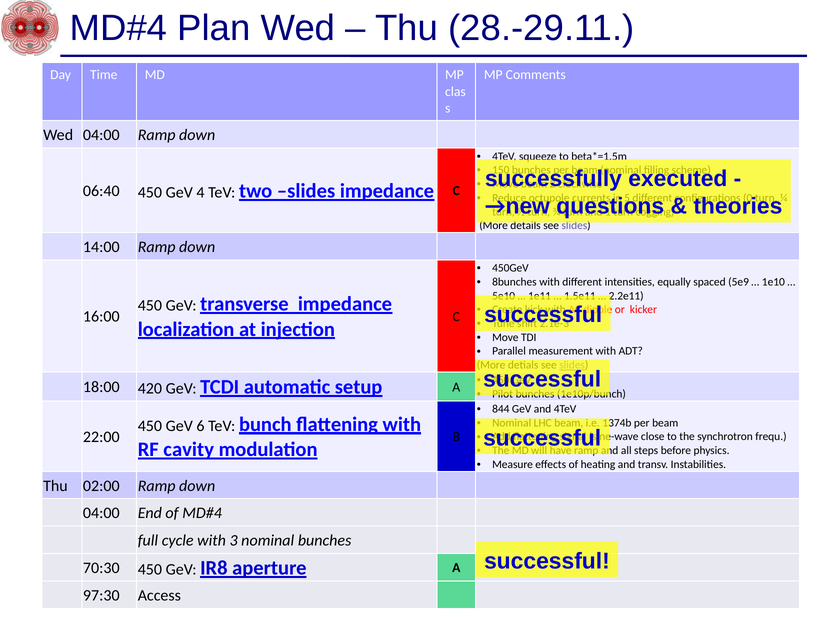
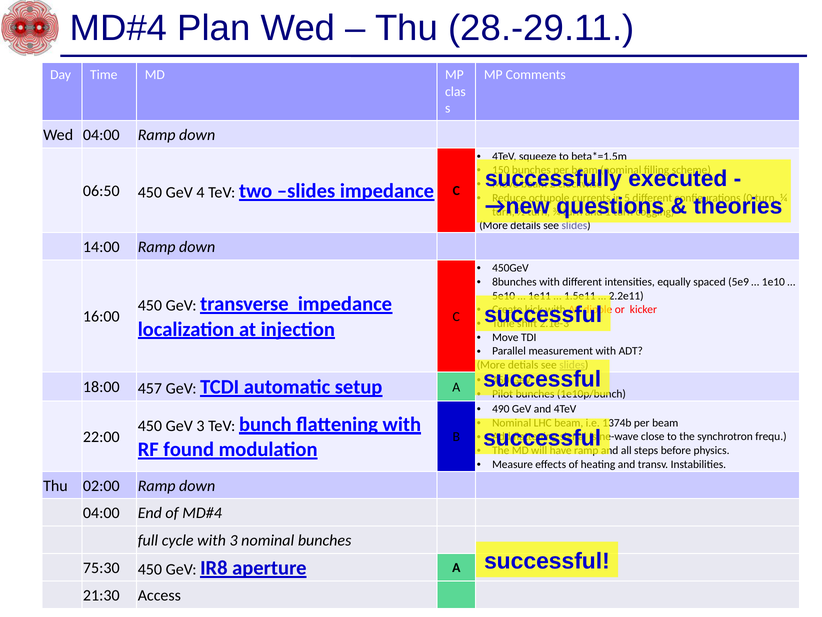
06:40: 06:40 -> 06:50
420: 420 -> 457
844: 844 -> 490
6 at (200, 425): 6 -> 3
cavity: cavity -> found
70:30: 70:30 -> 75:30
97:30: 97:30 -> 21:30
